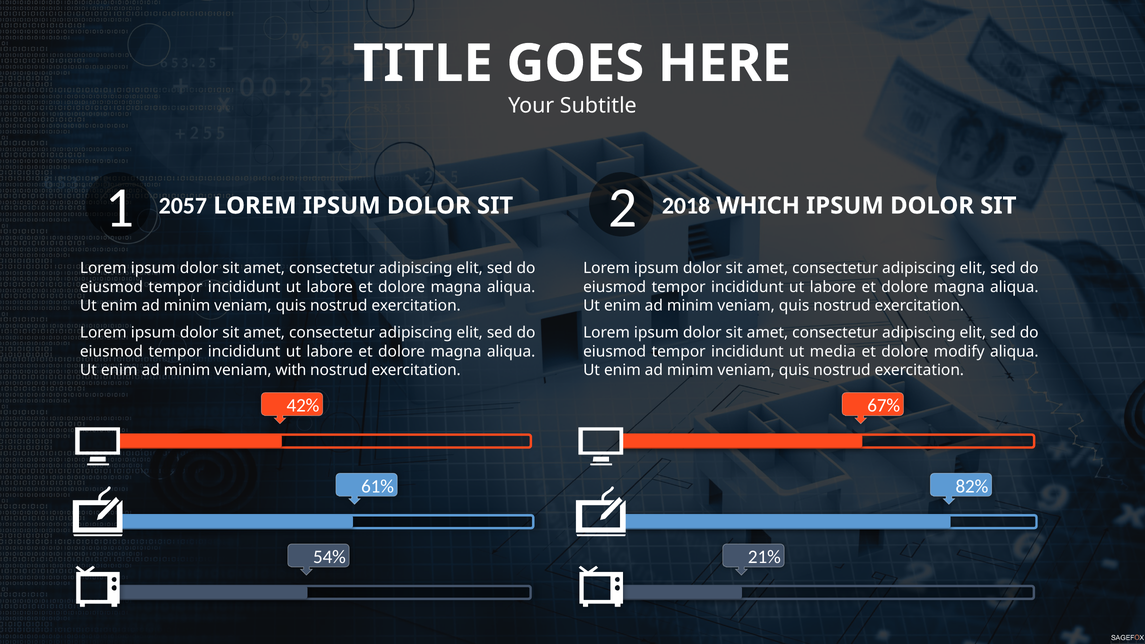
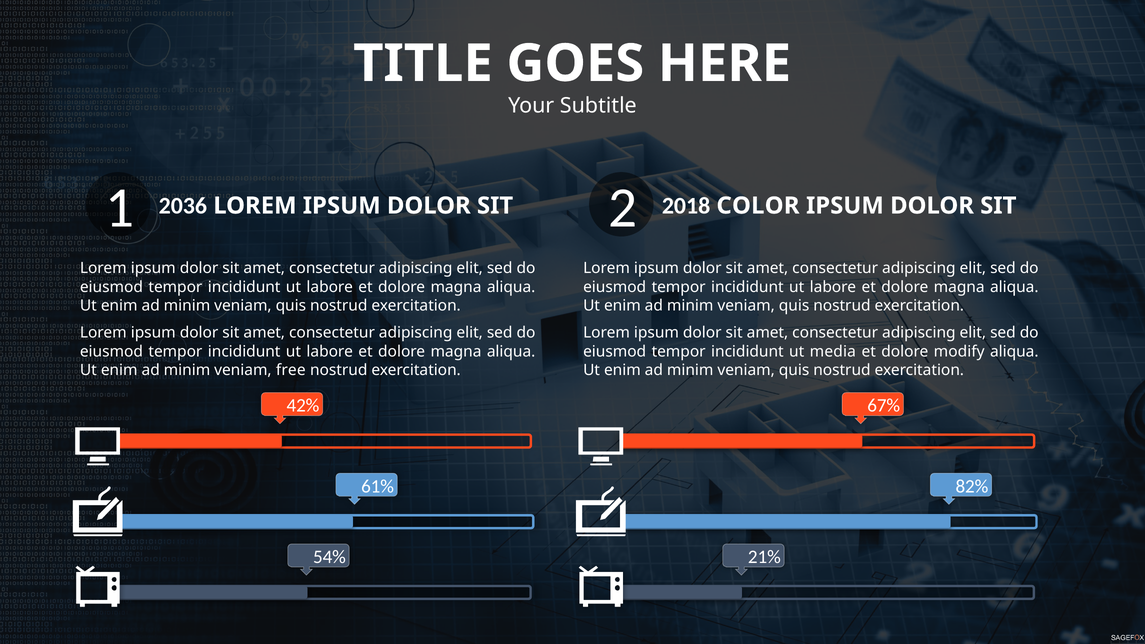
2057: 2057 -> 2036
WHICH: WHICH -> COLOR
with: with -> free
